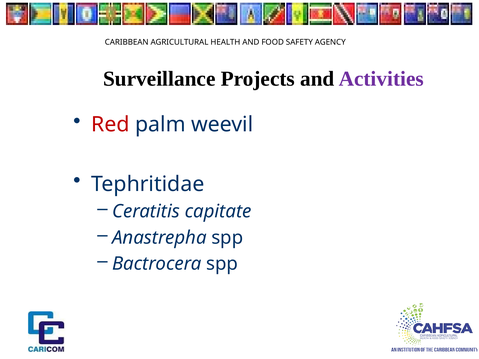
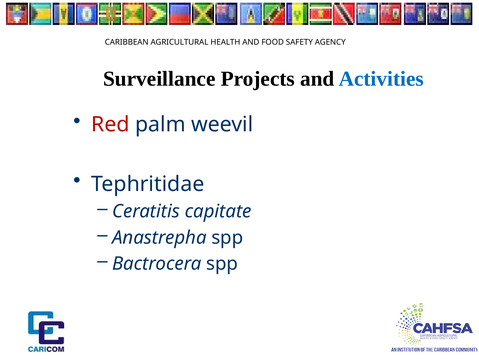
Activities colour: purple -> blue
